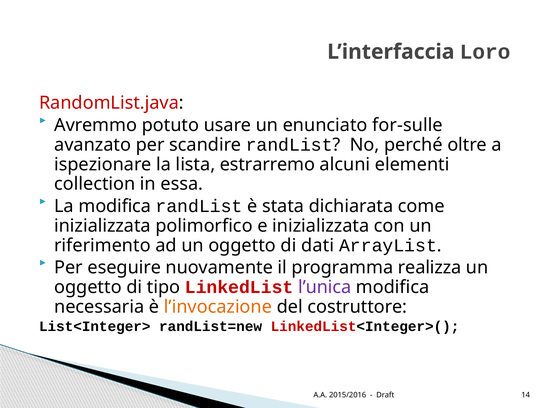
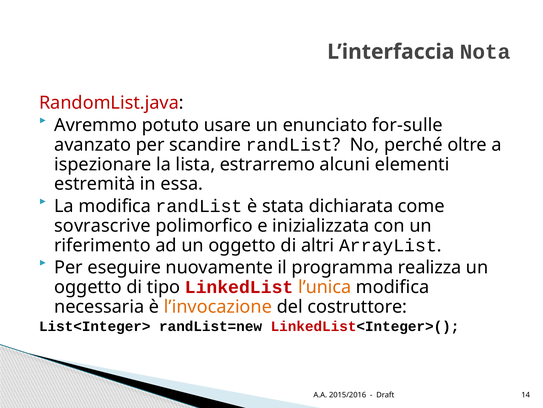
Loro: Loro -> Nota
collection: collection -> estremità
inizializzata at (102, 225): inizializzata -> sovrascrive
dati: dati -> altri
l’unica colour: purple -> orange
